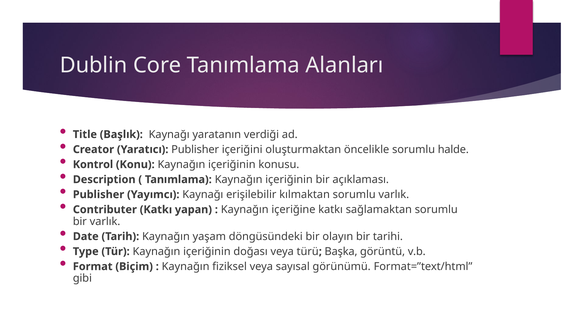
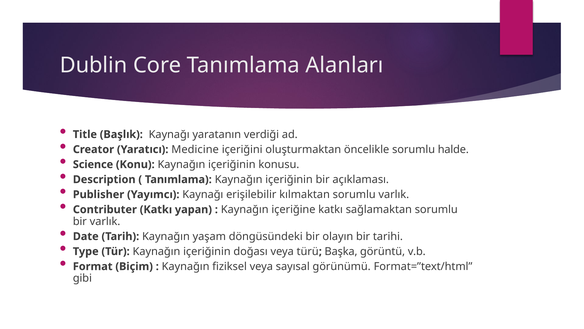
Yaratıcı Publisher: Publisher -> Medicine
Kontrol: Kontrol -> Science
